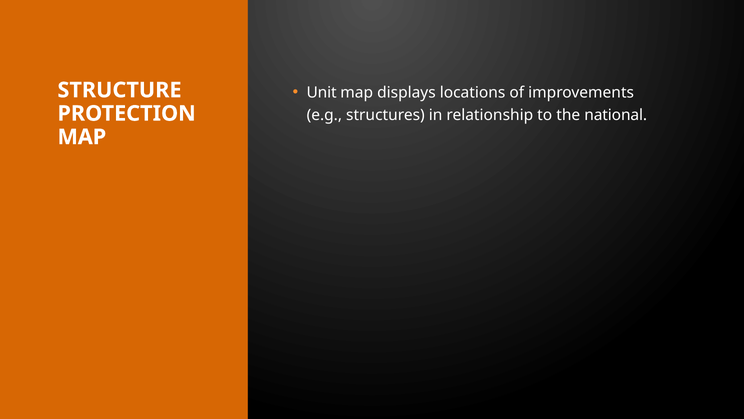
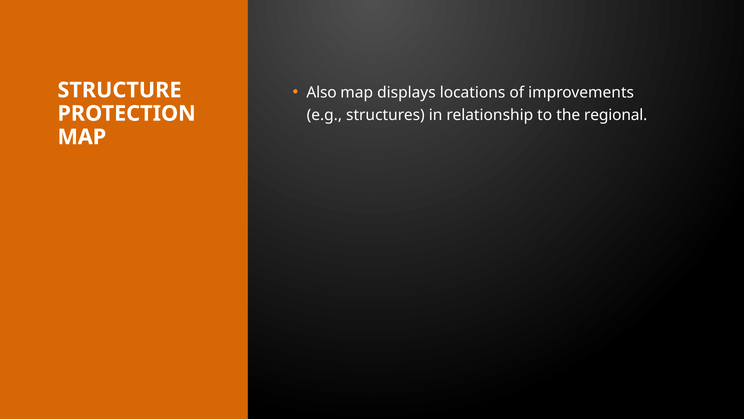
Unit: Unit -> Also
national: national -> regional
